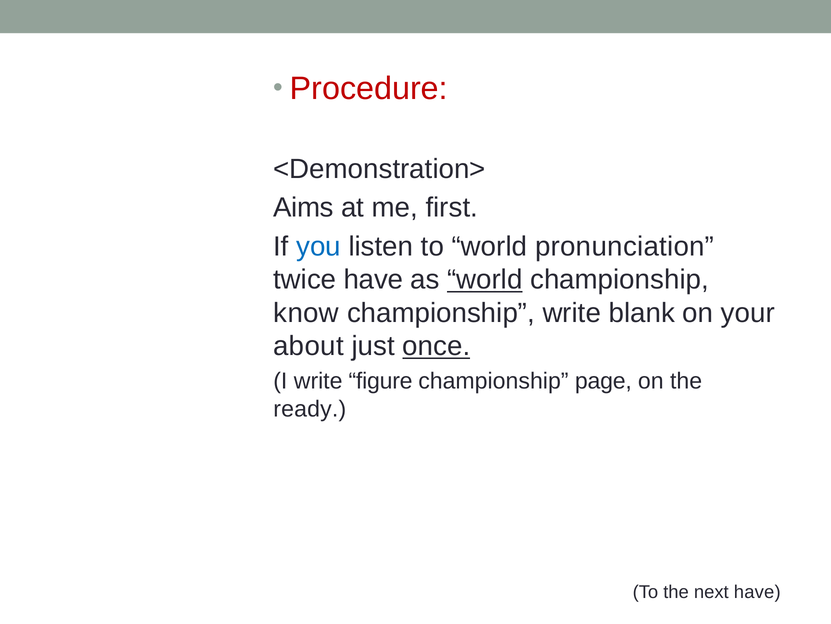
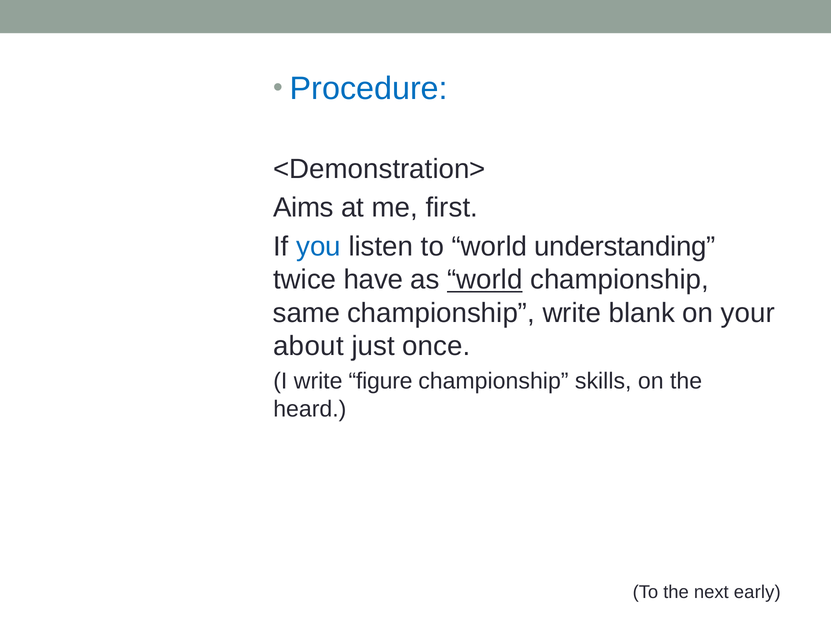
Procedure colour: red -> blue
pronunciation: pronunciation -> understanding
know: know -> same
once underline: present -> none
page: page -> skills
ready: ready -> heard
next have: have -> early
